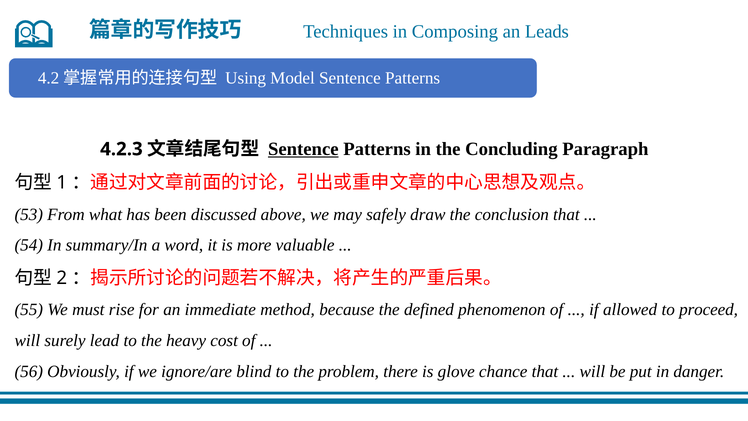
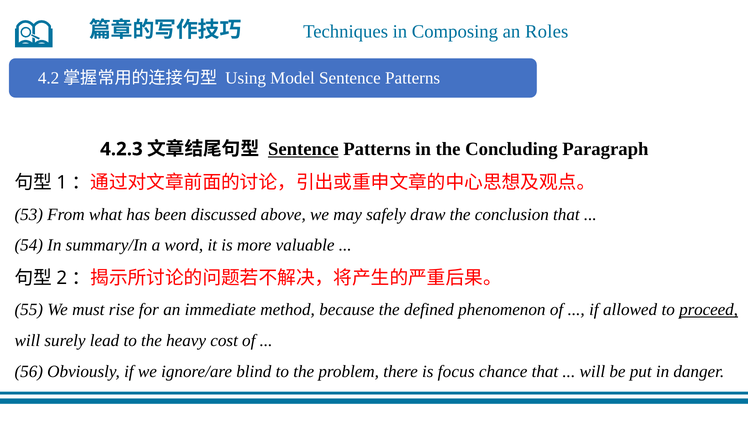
Leads: Leads -> Roles
proceed underline: none -> present
glove: glove -> focus
